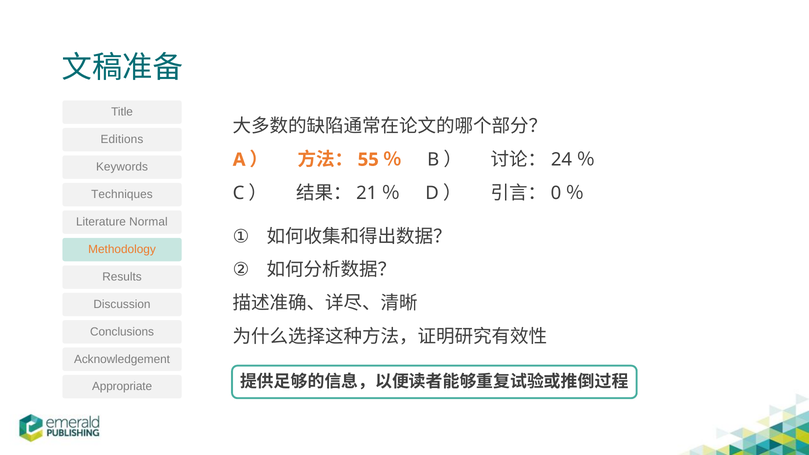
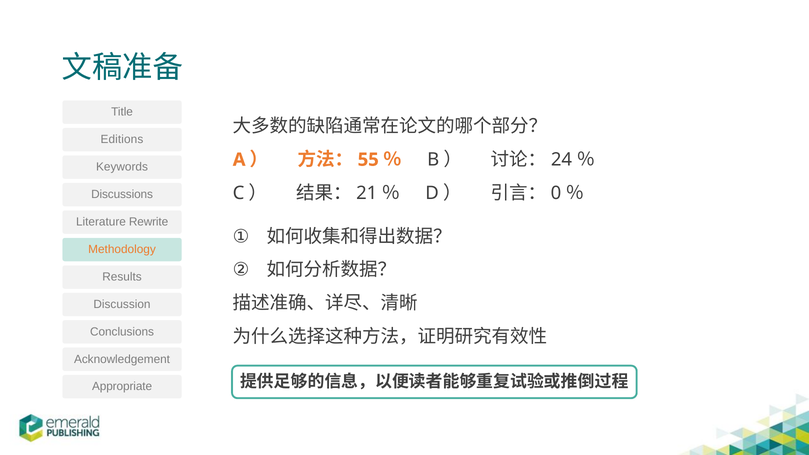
Techniques: Techniques -> Discussions
Normal: Normal -> Rewrite
